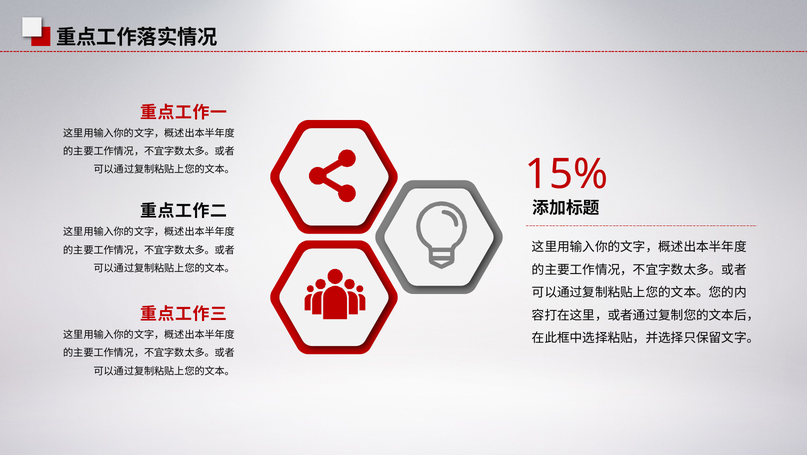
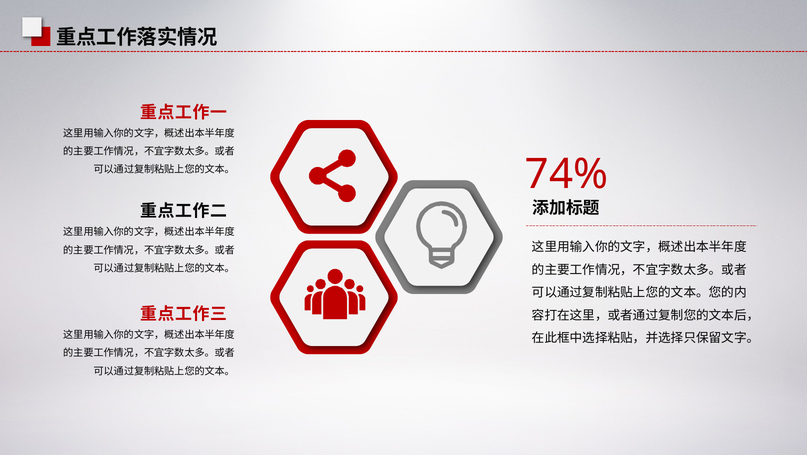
15%: 15% -> 74%
